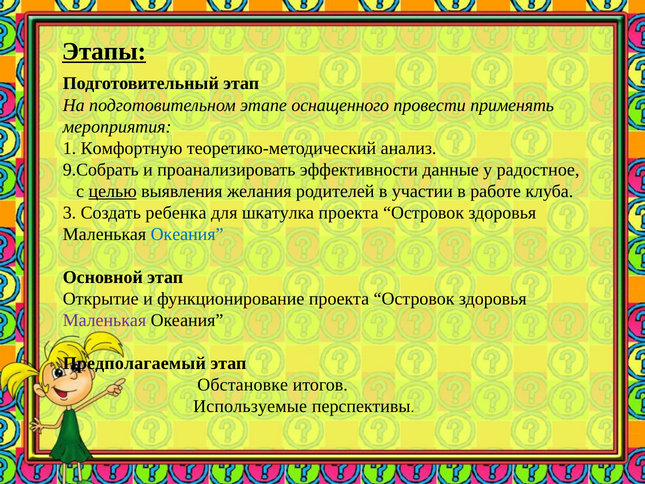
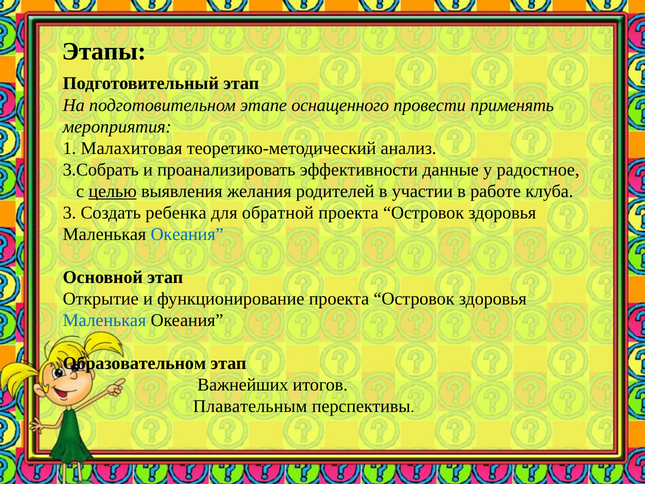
Этапы underline: present -> none
Комфортную: Комфортную -> Малахитовая
9.Собрать: 9.Собрать -> 3.Собрать
шкатулка: шкатулка -> обратной
Маленькая at (104, 320) colour: purple -> blue
Предполагаемый: Предполагаемый -> Образовательном
Обстановке: Обстановке -> Важнейших
Используемые: Используемые -> Плавательным
